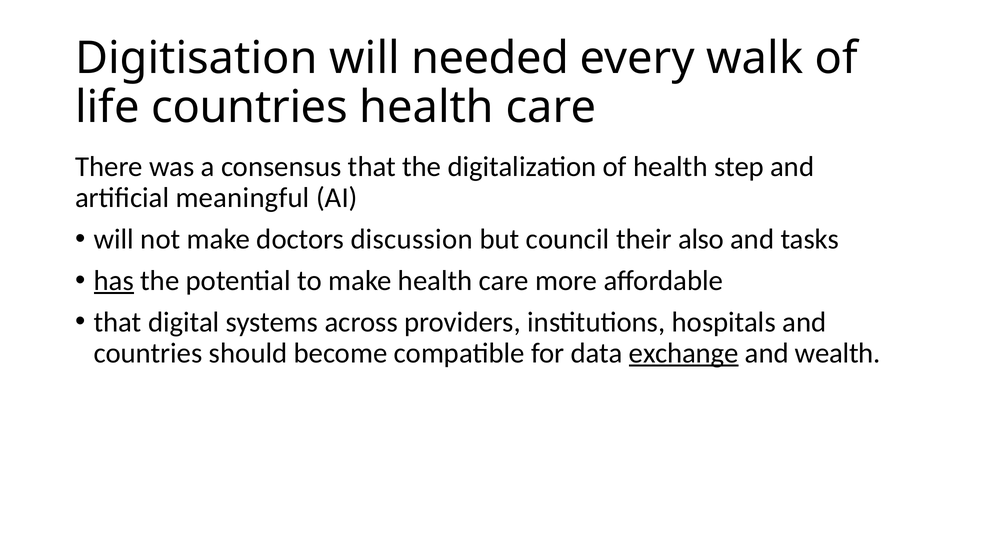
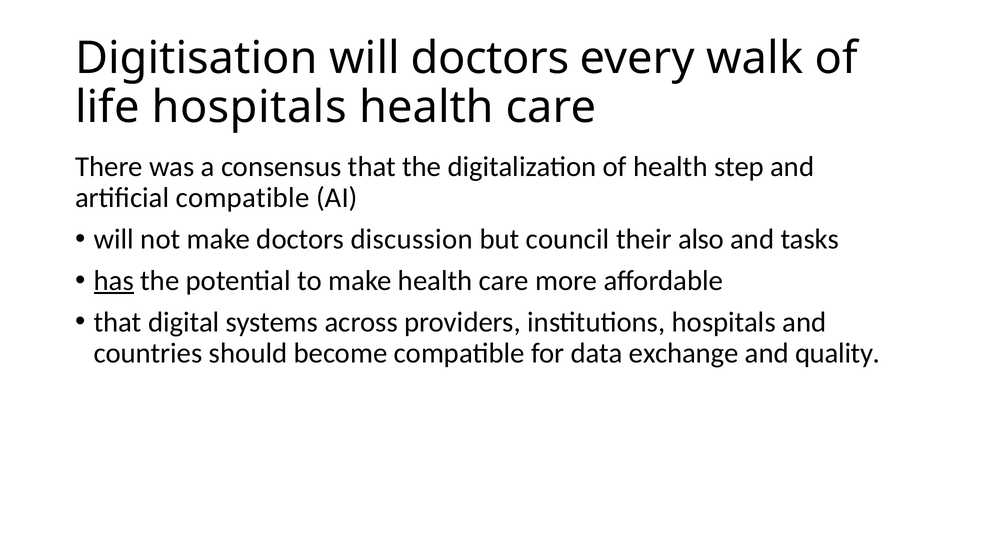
will needed: needed -> doctors
life countries: countries -> hospitals
artificial meaningful: meaningful -> compatible
exchange underline: present -> none
wealth: wealth -> quality
